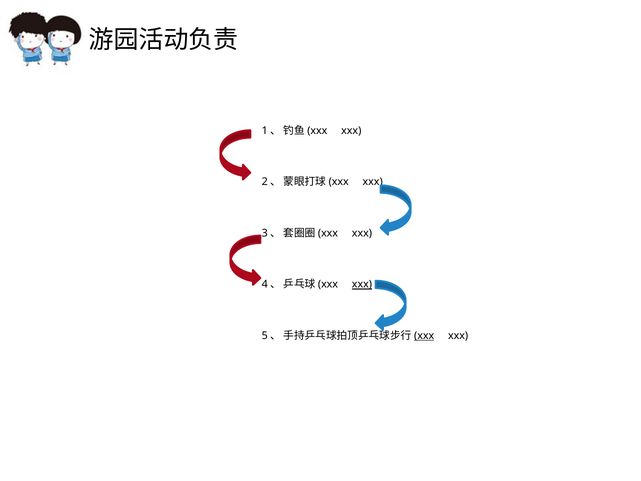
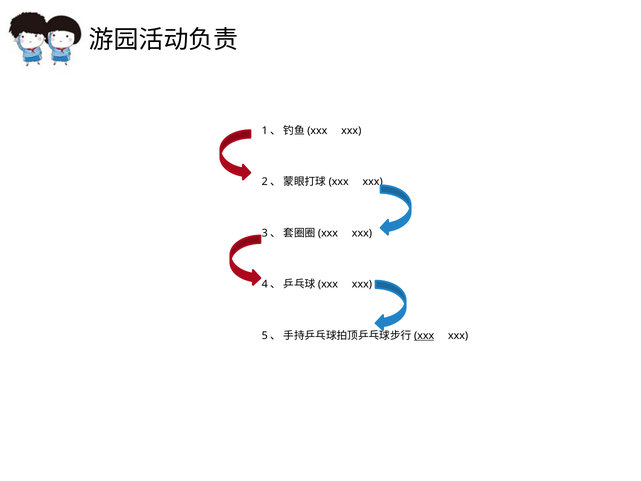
xxx at (362, 284) underline: present -> none
